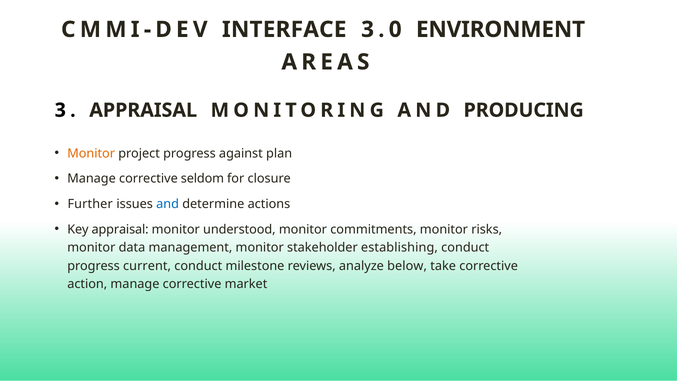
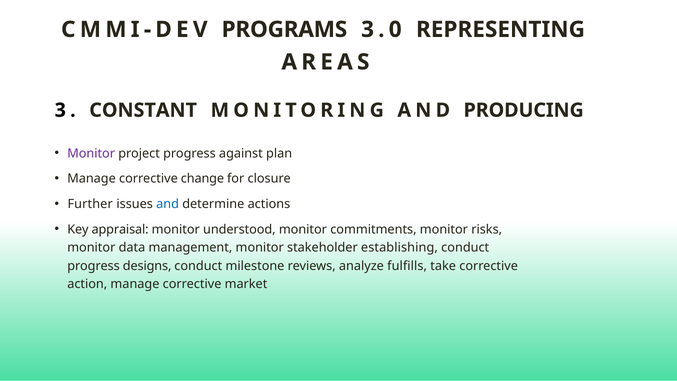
INTERFACE: INTERFACE -> PROGRAMS
ENVIRONMENT: ENVIRONMENT -> REPRESENTING
3 APPRAISAL: APPRAISAL -> CONSTANT
Monitor at (91, 153) colour: orange -> purple
seldom: seldom -> change
current: current -> designs
below: below -> fulfills
